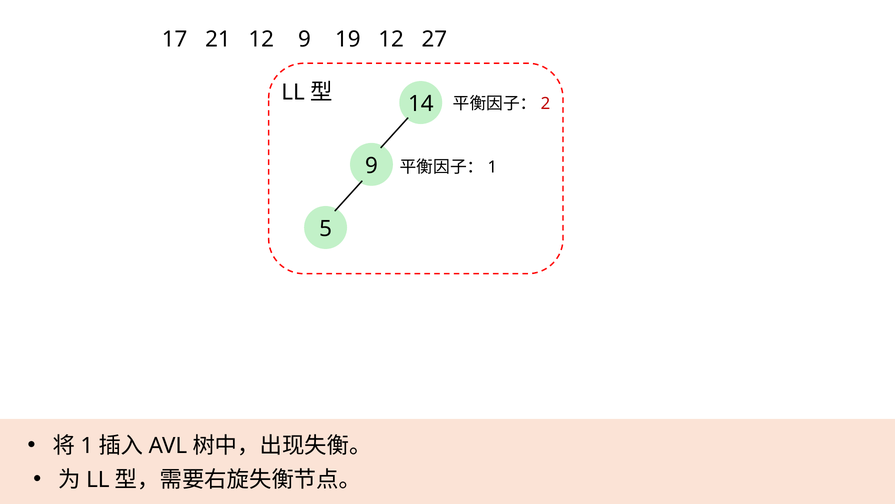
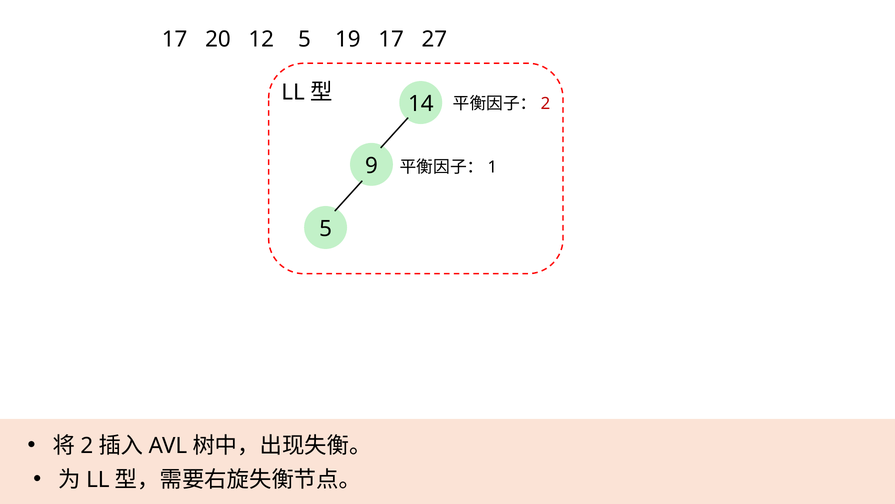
21: 21 -> 20
12 9: 9 -> 5
19 12: 12 -> 17
1: 1 -> 2
